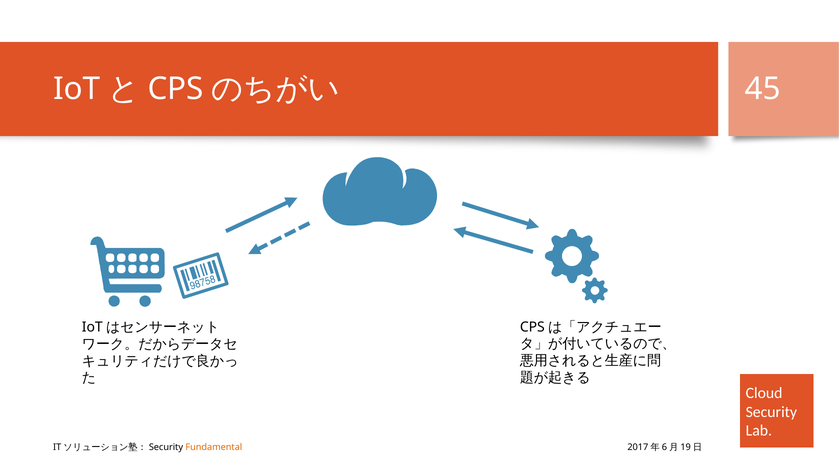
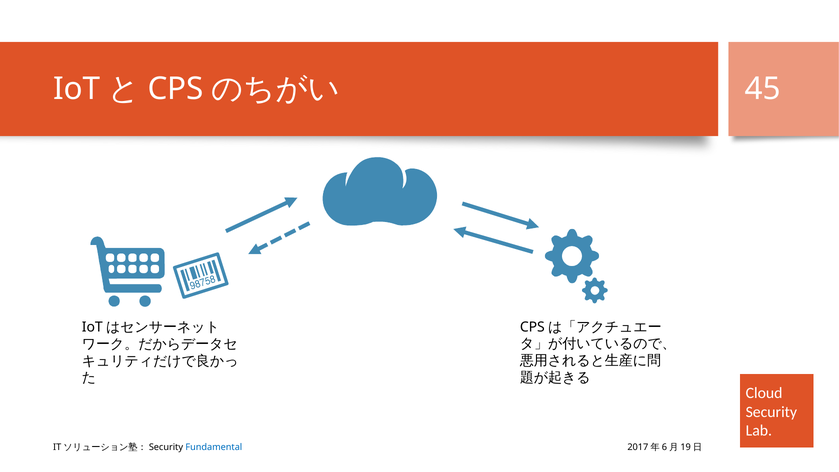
Fundamental colour: orange -> blue
